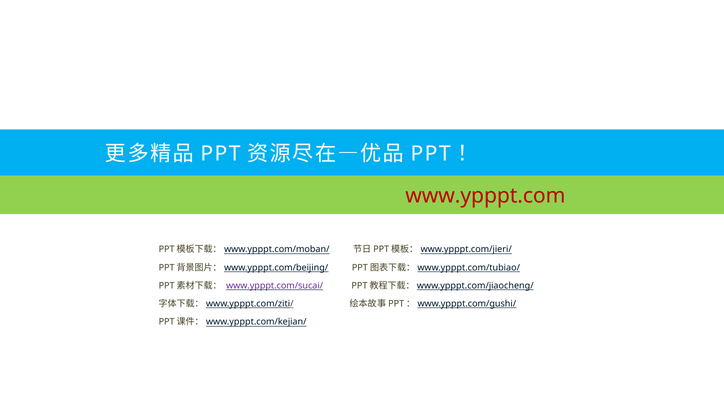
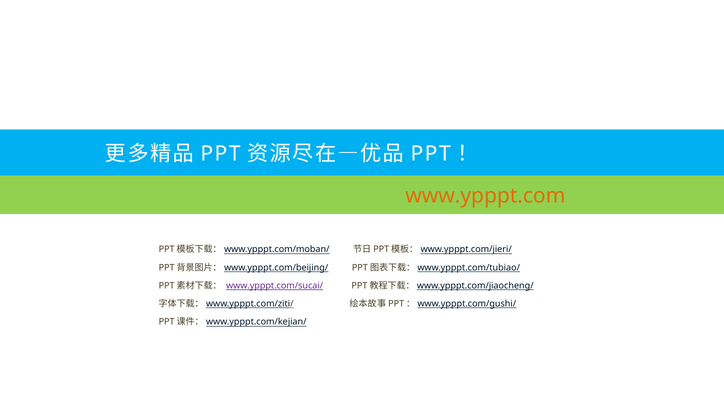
www.ypppt.com colour: red -> orange
